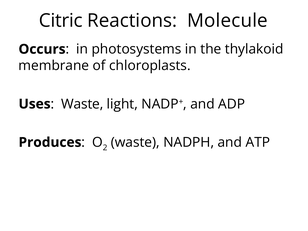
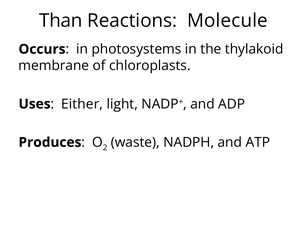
Citric: Citric -> Than
Uses Waste: Waste -> Either
